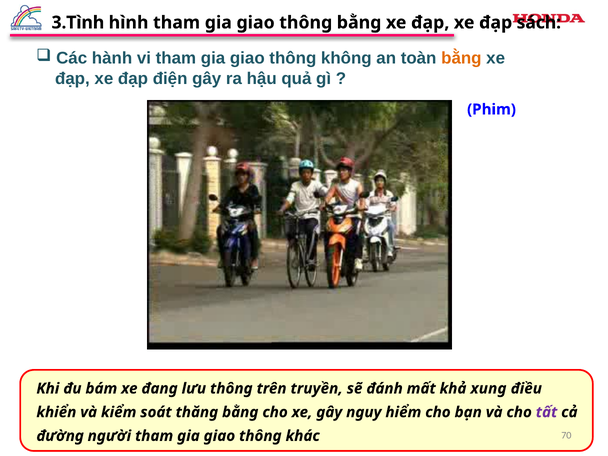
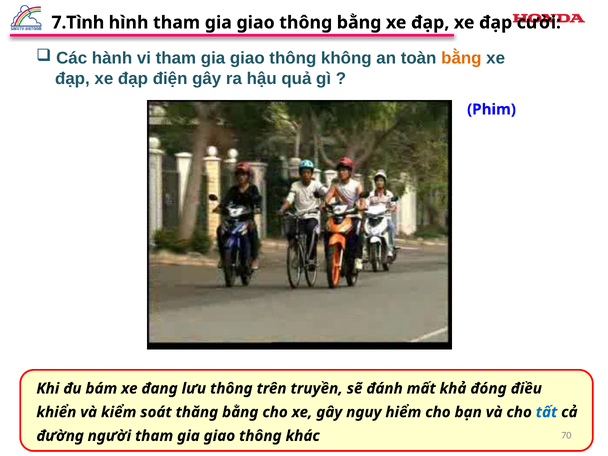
3.Tình: 3.Tình -> 7.Tình
sách: sách -> cười
xung: xung -> đóng
tất colour: purple -> blue
